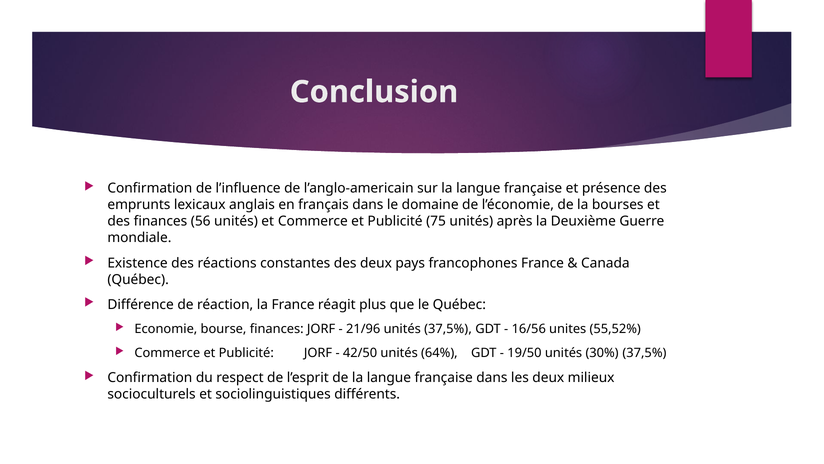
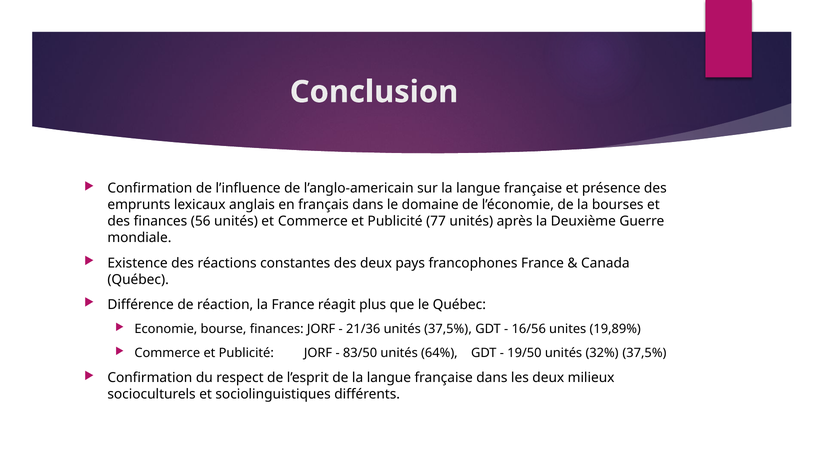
75: 75 -> 77
21/96: 21/96 -> 21/36
55,52%: 55,52% -> 19,89%
42/50: 42/50 -> 83/50
30%: 30% -> 32%
